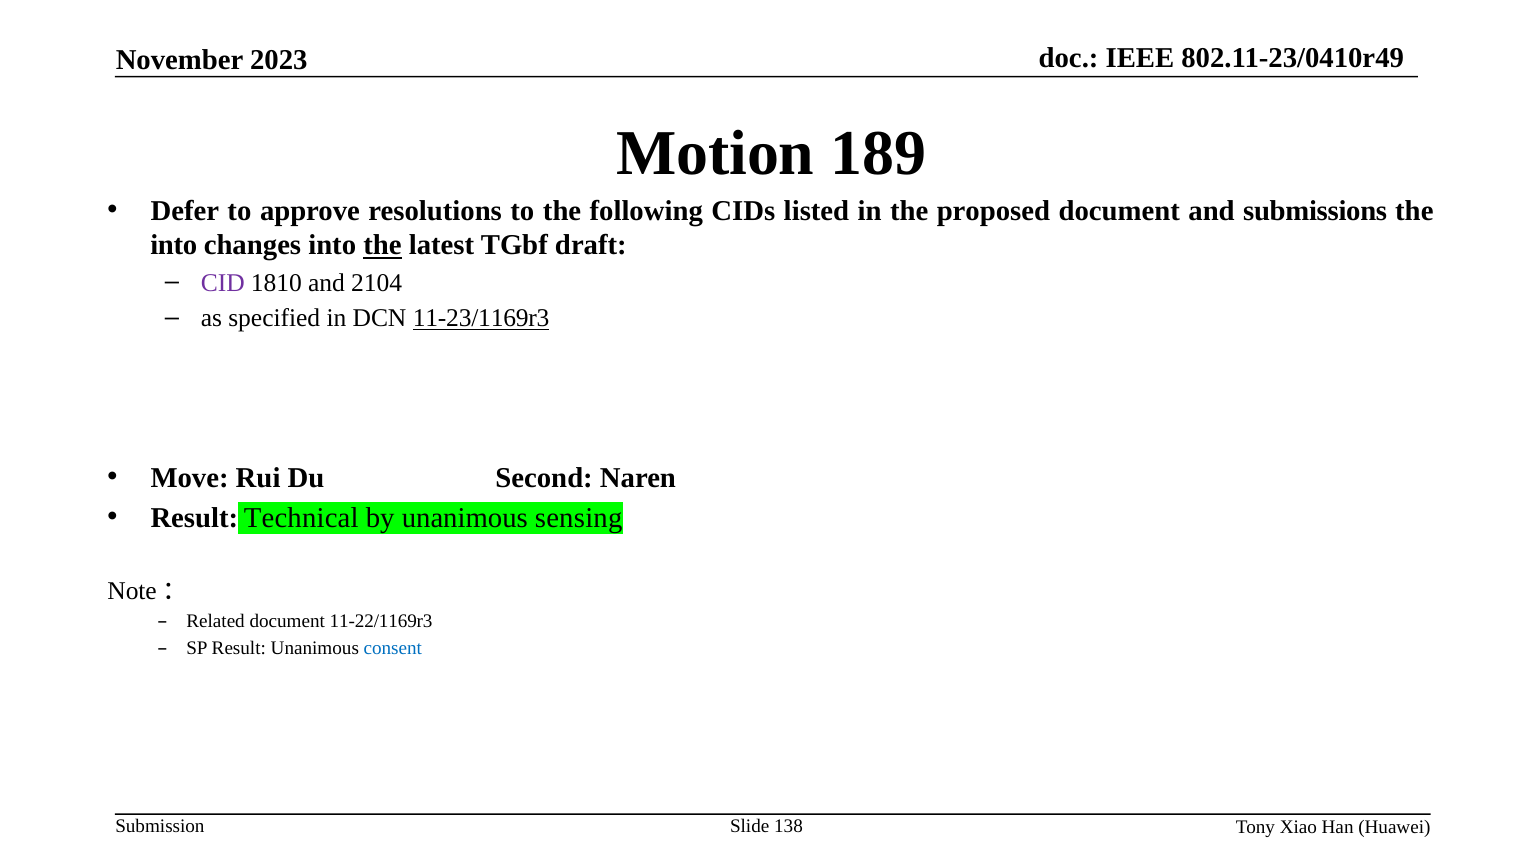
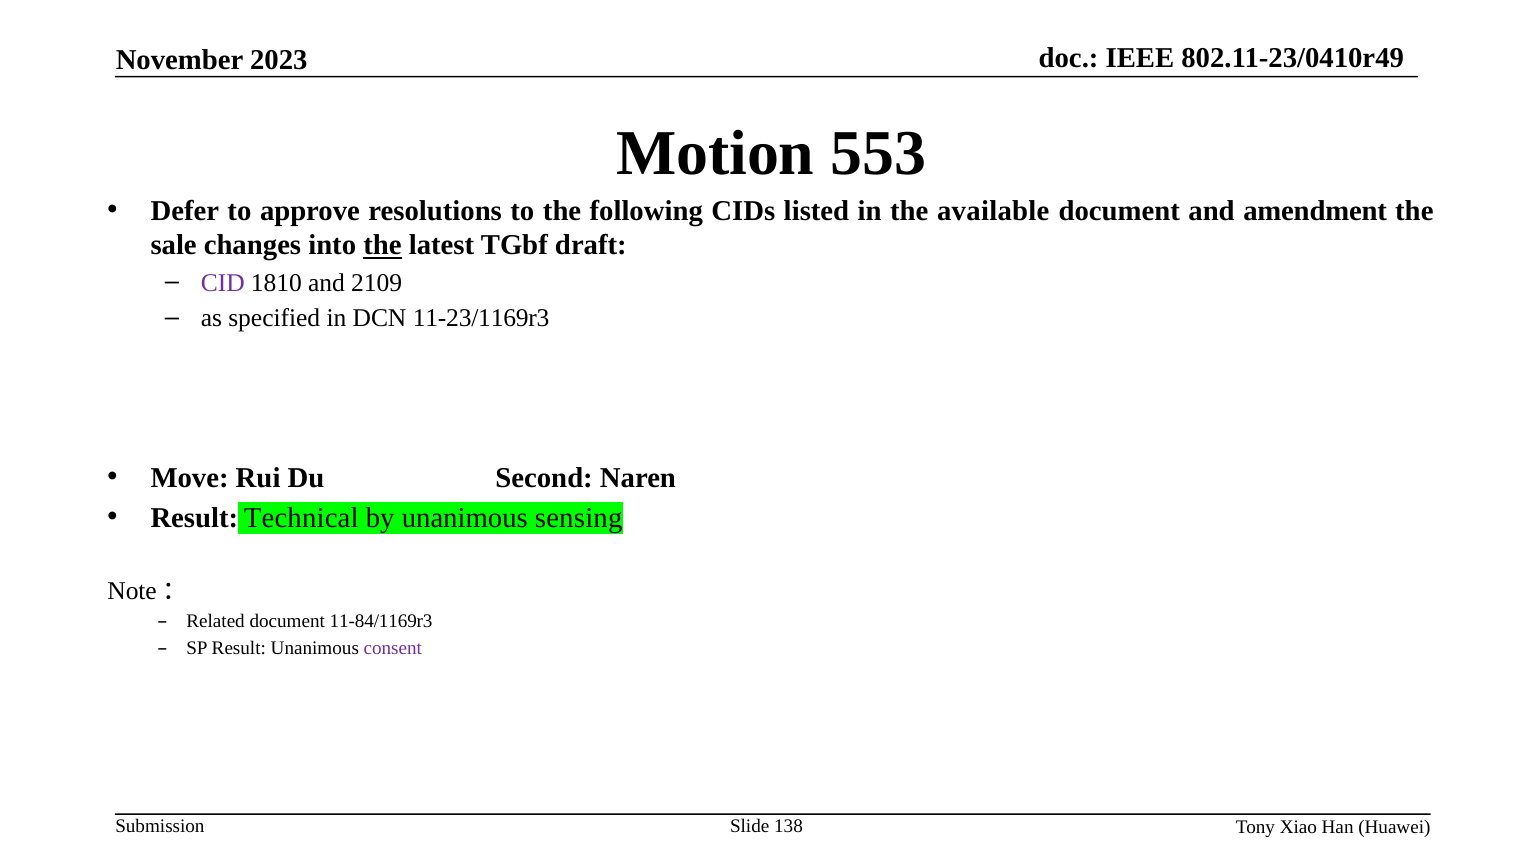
189: 189 -> 553
proposed: proposed -> available
submissions: submissions -> amendment
into at (174, 245): into -> sale
2104: 2104 -> 2109
11-23/1169r3 underline: present -> none
11-22/1169r3: 11-22/1169r3 -> 11-84/1169r3
consent colour: blue -> purple
